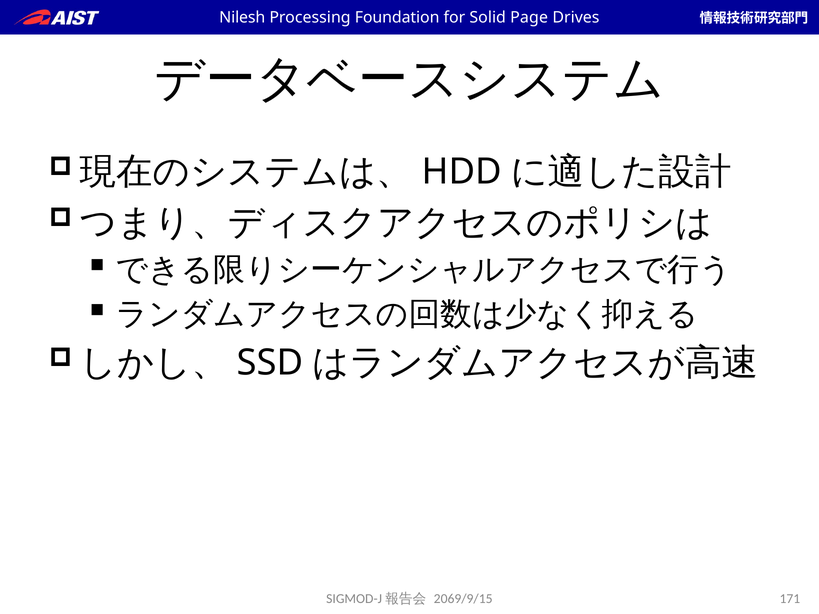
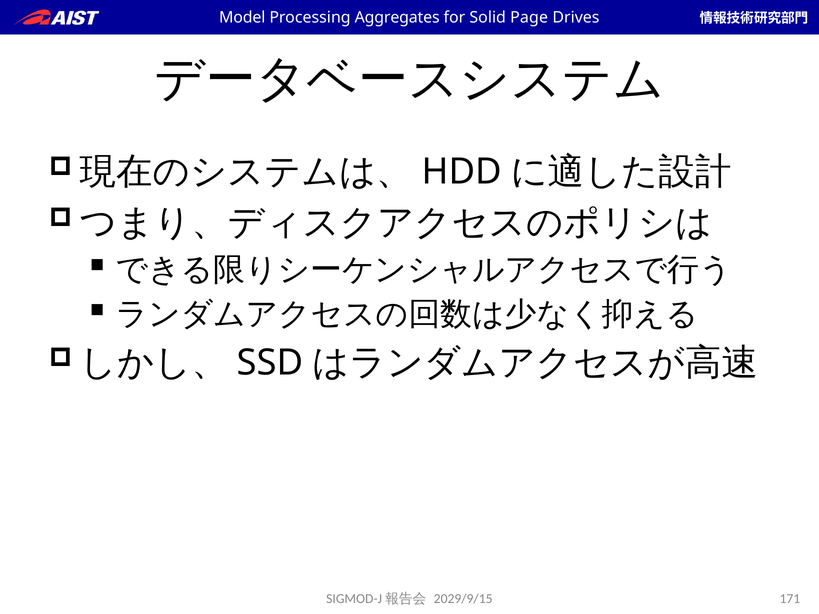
Nilesh: Nilesh -> Model
Foundation: Foundation -> Aggregates
2069/9/15: 2069/9/15 -> 2029/9/15
